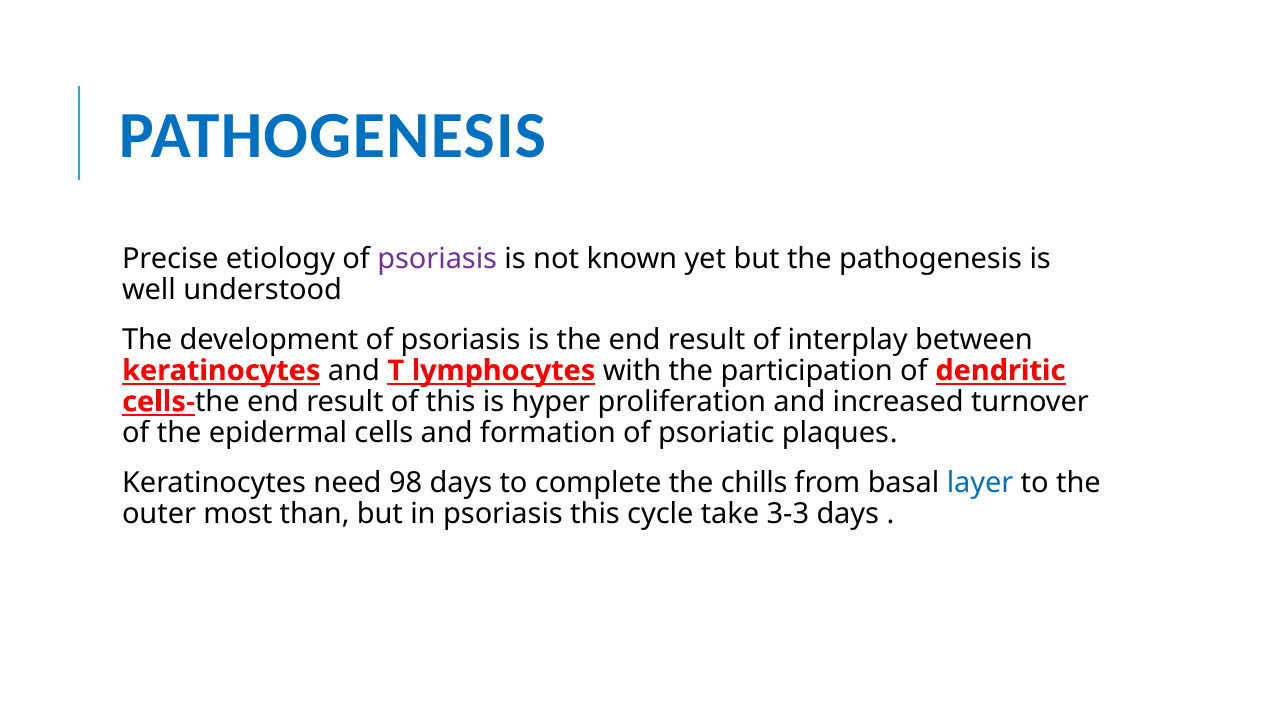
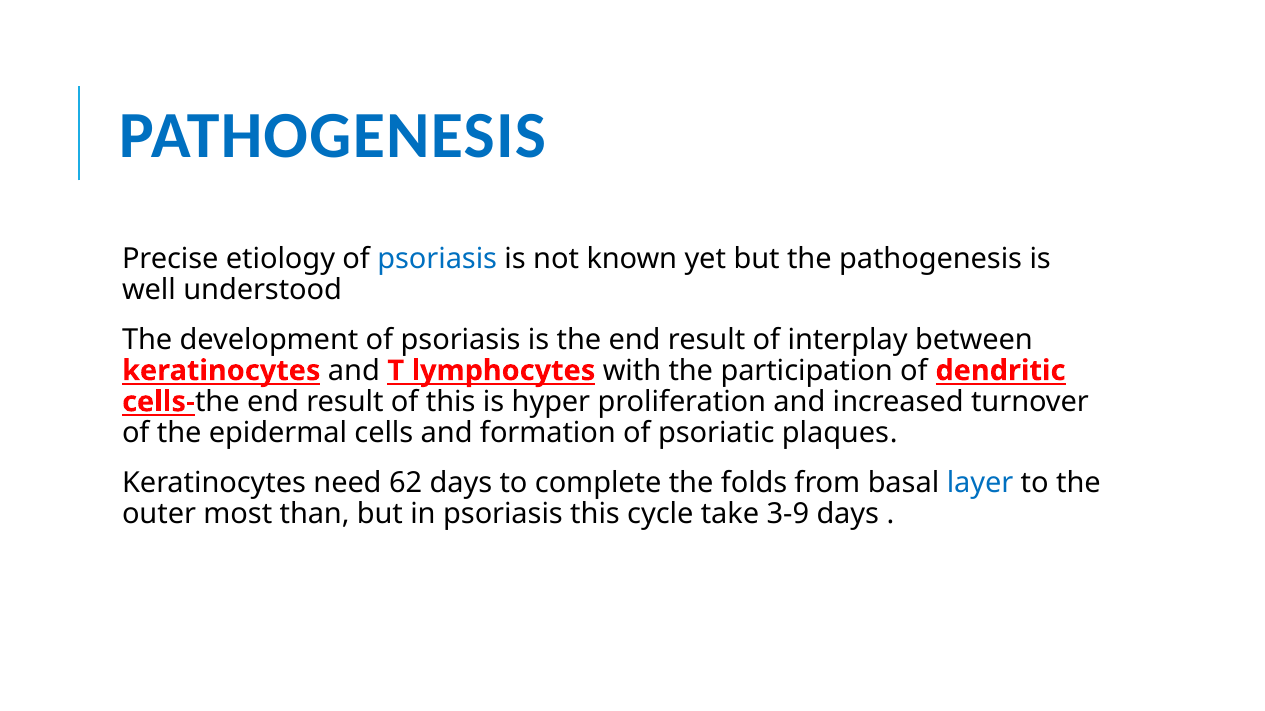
psoriasis at (437, 259) colour: purple -> blue
98: 98 -> 62
chills: chills -> folds
3-3: 3-3 -> 3-9
